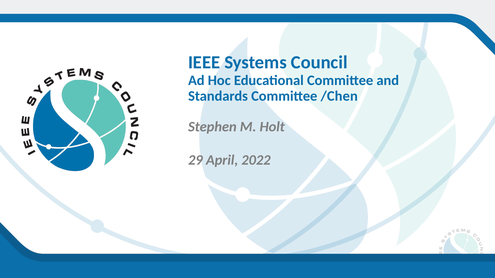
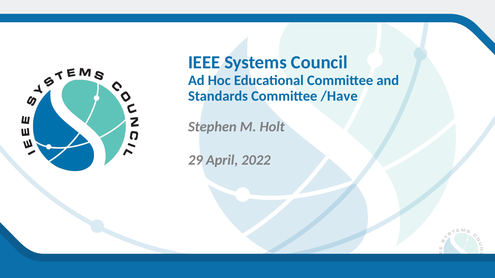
/Chen: /Chen -> /Have
